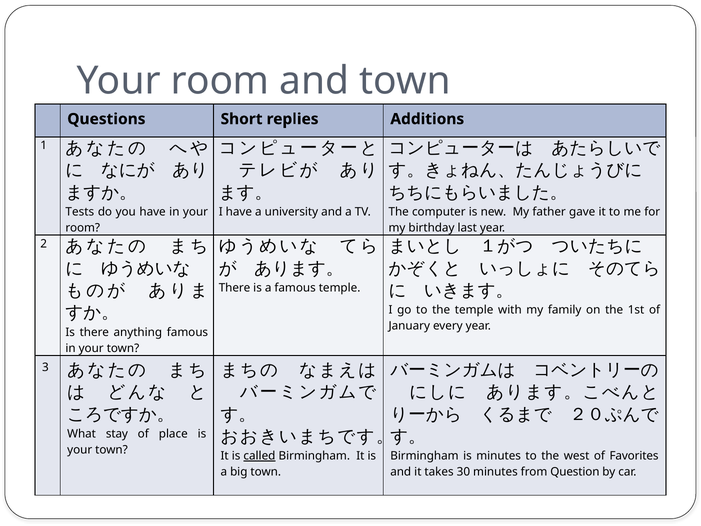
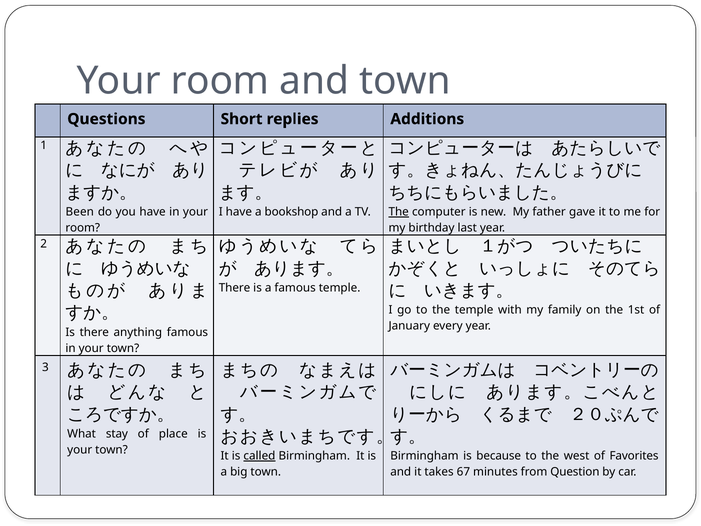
Tests: Tests -> Been
university: university -> bookshop
The at (399, 212) underline: none -> present
is minutes: minutes -> because
30: 30 -> 67
